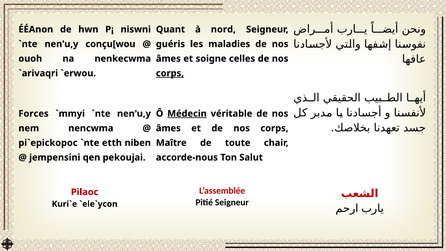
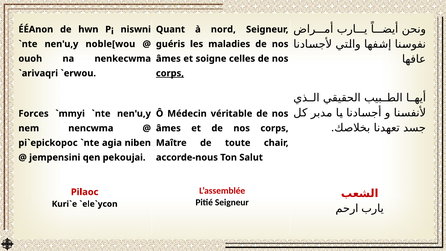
conçu[wou: conçu[wou -> noble[wou
Médecin underline: present -> none
etth: etth -> agia
